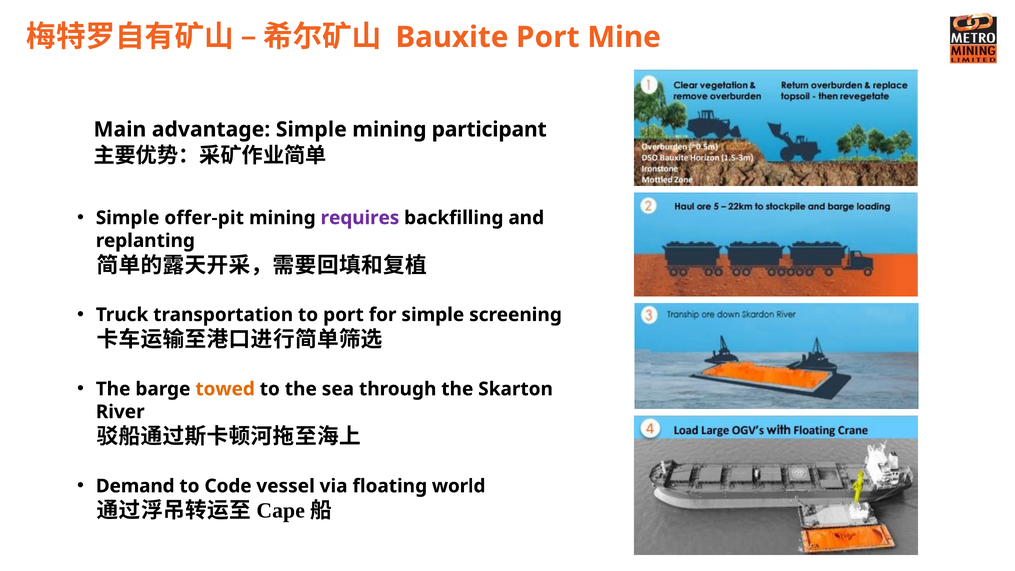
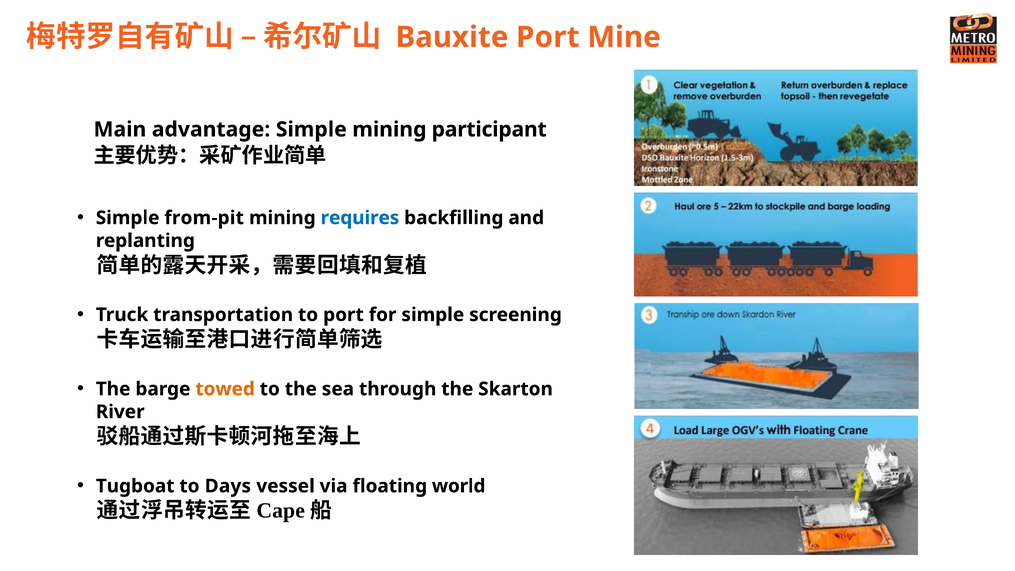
offer-pit: offer-pit -> from-pit
requires colour: purple -> blue
Demand: Demand -> Tugboat
Code: Code -> Days
